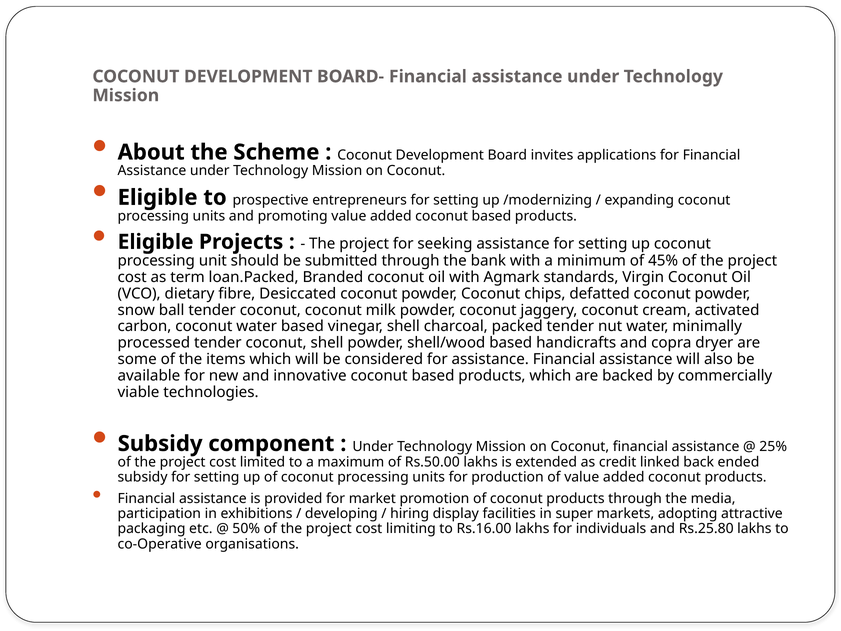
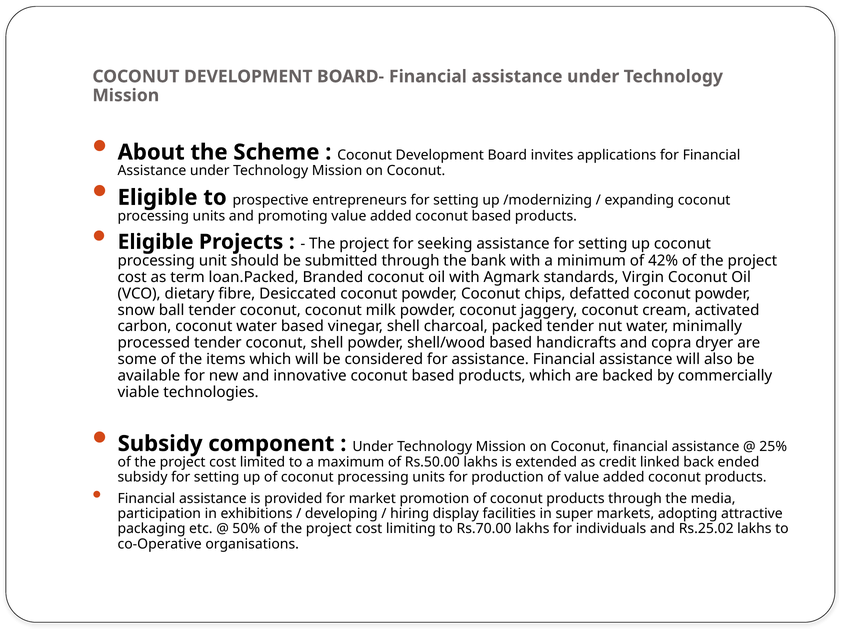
45%: 45% -> 42%
Rs.16.00: Rs.16.00 -> Rs.70.00
Rs.25.80: Rs.25.80 -> Rs.25.02
